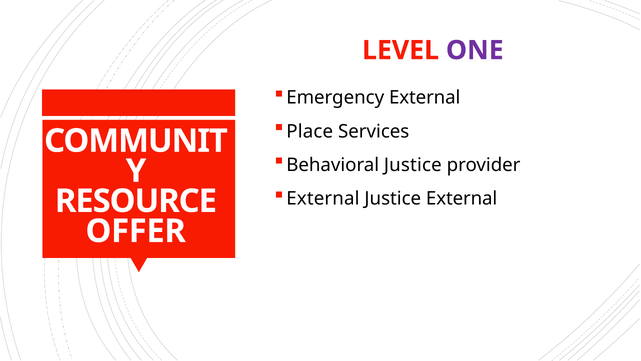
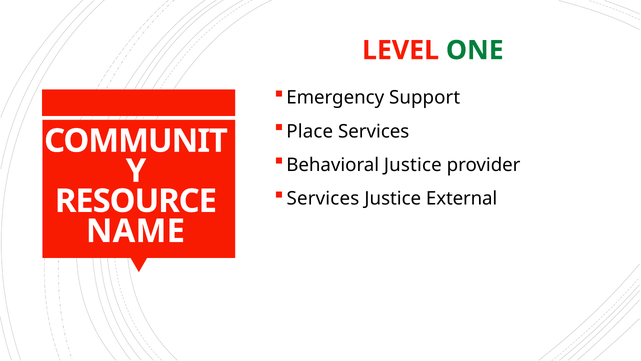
ONE colour: purple -> green
Emergency External: External -> Support
External at (323, 198): External -> Services
OFFER: OFFER -> NAME
